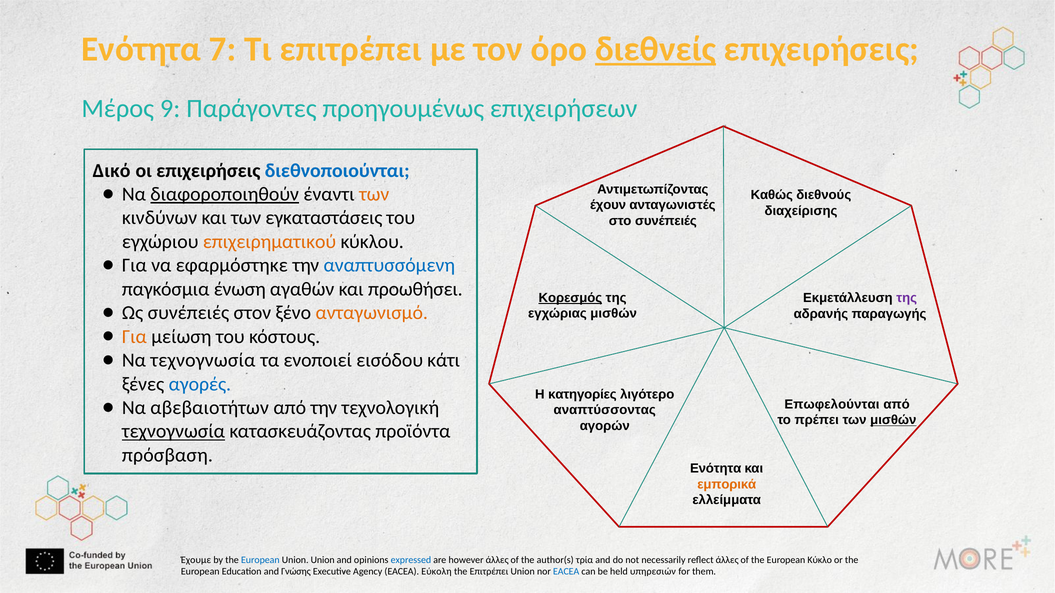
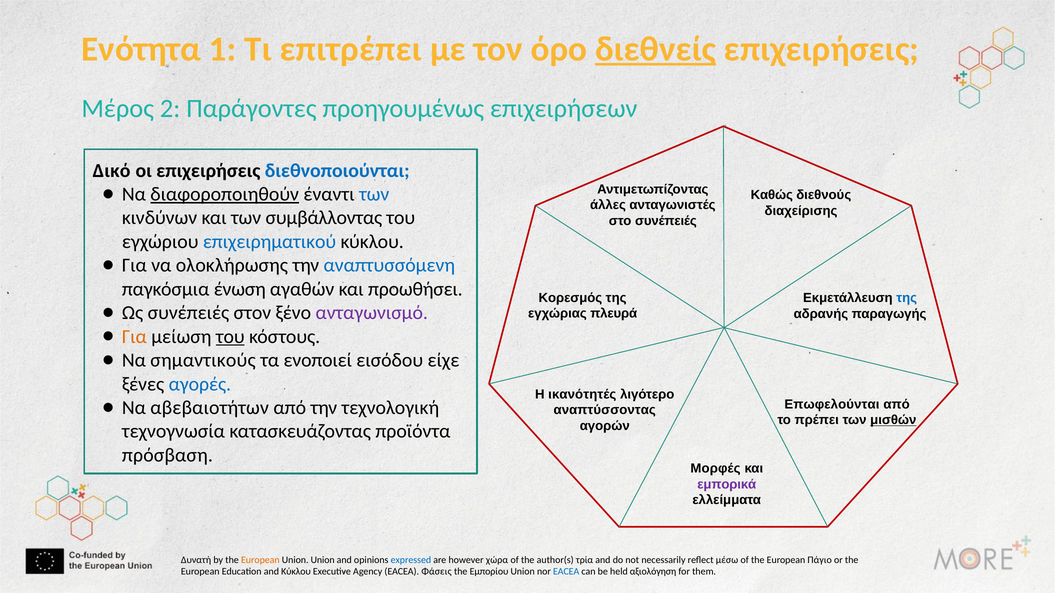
7: 7 -> 1
9: 9 -> 2
των at (374, 194) colour: orange -> blue
έχουν: έχουν -> άλλες
εγκαταστάσεις: εγκαταστάσεις -> συμβάλλοντας
επιχειρηματικού colour: orange -> blue
εφαρμόστηκε: εφαρμόστηκε -> ολοκλήρωσης
Κορεσμός underline: present -> none
της at (907, 298) colour: purple -> blue
ανταγωνισμό colour: orange -> purple
εγχώριας μισθών: μισθών -> πλευρά
του at (230, 337) underline: none -> present
Να τεχνογνωσία: τεχνογνωσία -> σημαντικούς
κάτι: κάτι -> είχε
κατηγορίες: κατηγορίες -> ικανότητές
τεχνογνωσία at (173, 432) underline: present -> none
Ενότητα at (716, 469): Ενότητα -> Μορφές
εμπορικά colour: orange -> purple
Έχουμε: Έχουμε -> Δυνατή
European at (260, 560) colour: blue -> orange
however άλλες: άλλες -> χώρα
reflect άλλες: άλλες -> μέσω
Κύκλο: Κύκλο -> Πάγιο
and Γνώσης: Γνώσης -> Κύκλου
Εύκολη: Εύκολη -> Φάσεις
the Επιτρέπει: Επιτρέπει -> Εμπορίου
υπηρεσιών: υπηρεσιών -> αξιολόγηση
